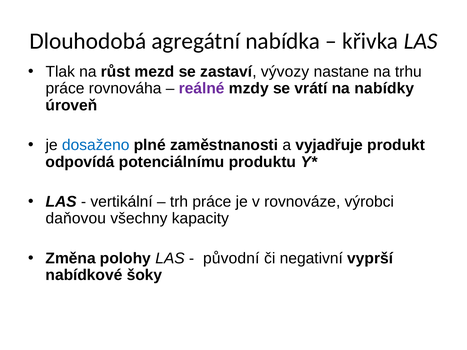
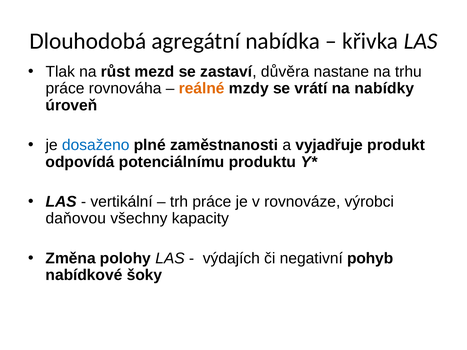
vývozy: vývozy -> důvěra
reálné colour: purple -> orange
původní: původní -> výdajích
vyprší: vyprší -> pohyb
